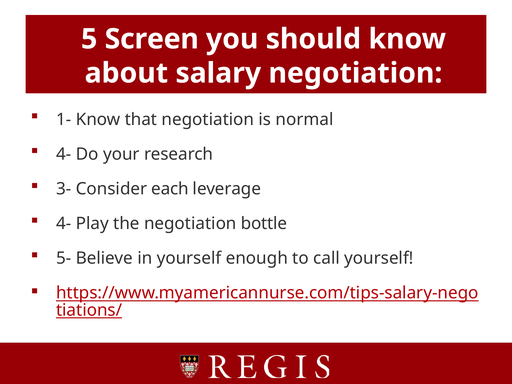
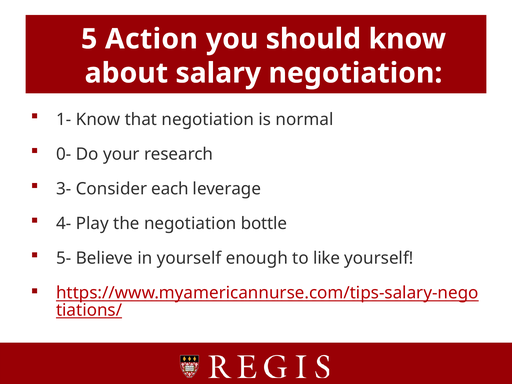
Screen: Screen -> Action
4- at (64, 154): 4- -> 0-
call: call -> like
